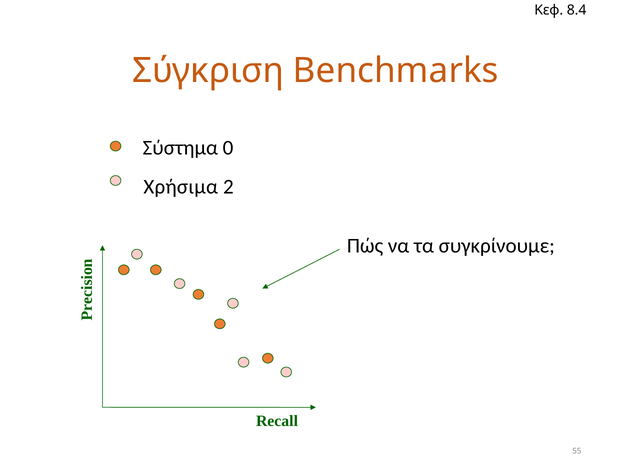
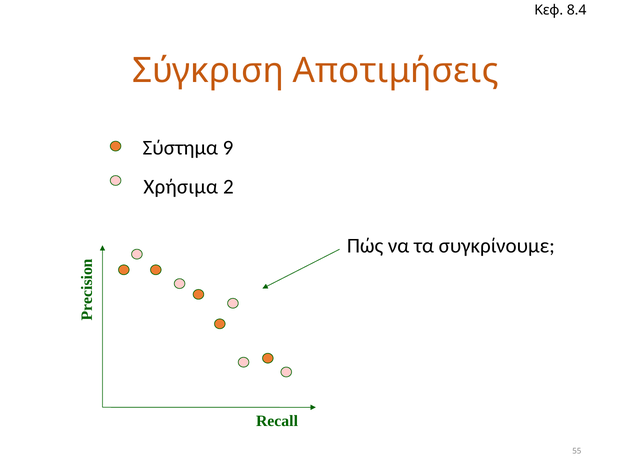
Benchmarks: Benchmarks -> Αποτιμήσεις
0: 0 -> 9
